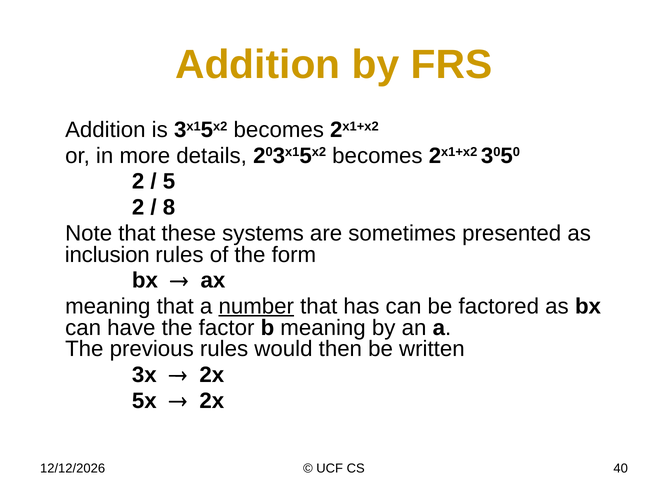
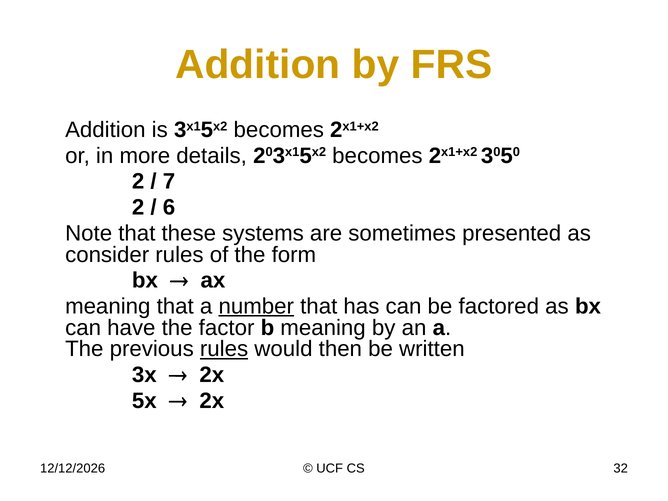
5: 5 -> 7
8: 8 -> 6
inclusion: inclusion -> consider
rules at (224, 349) underline: none -> present
40: 40 -> 32
